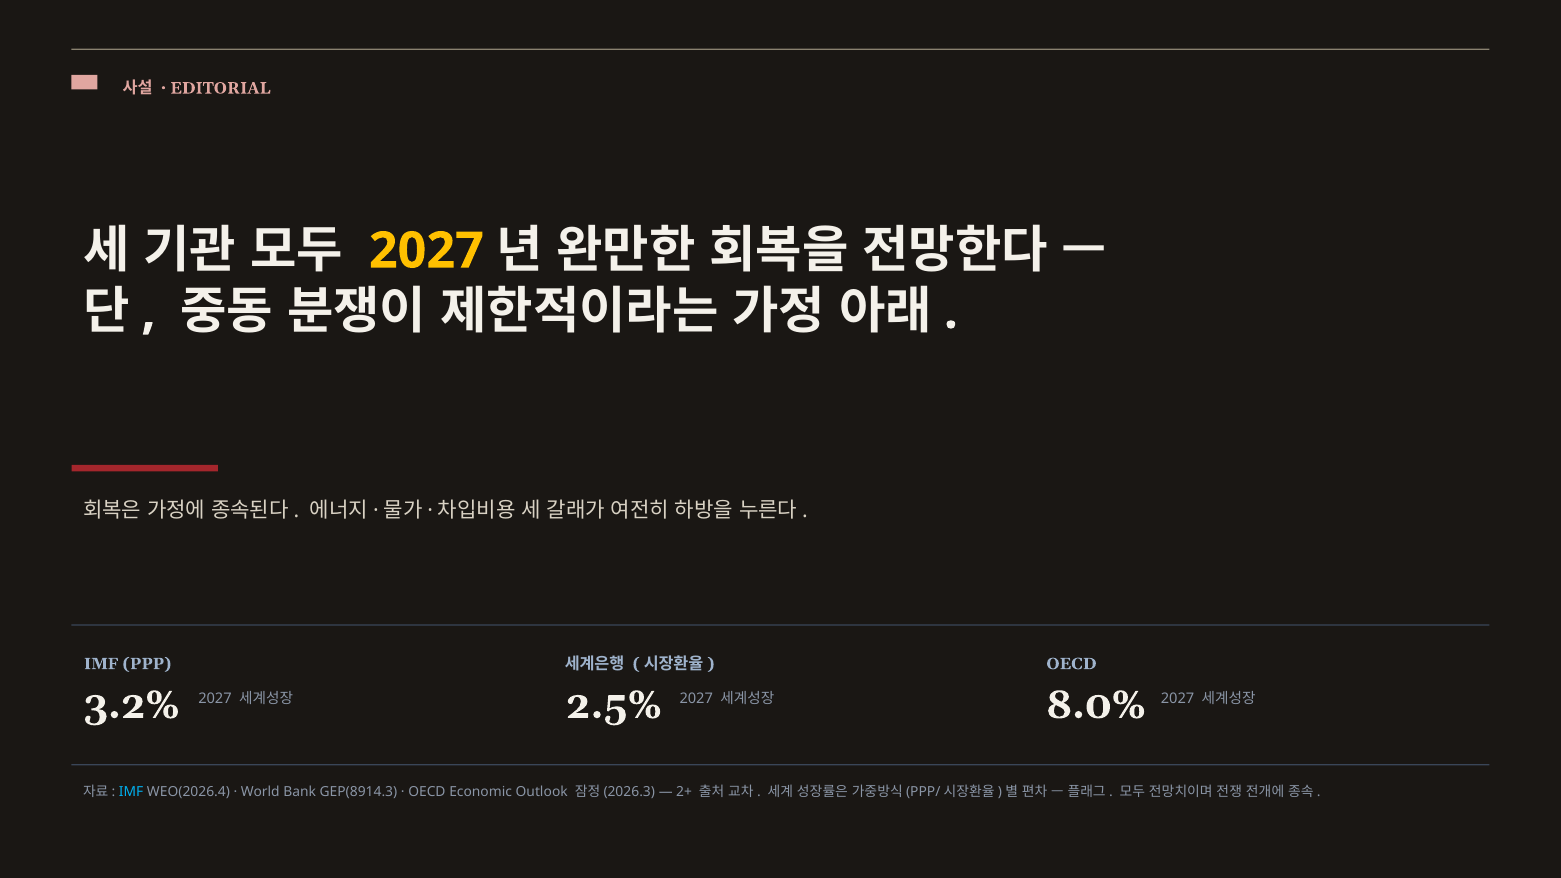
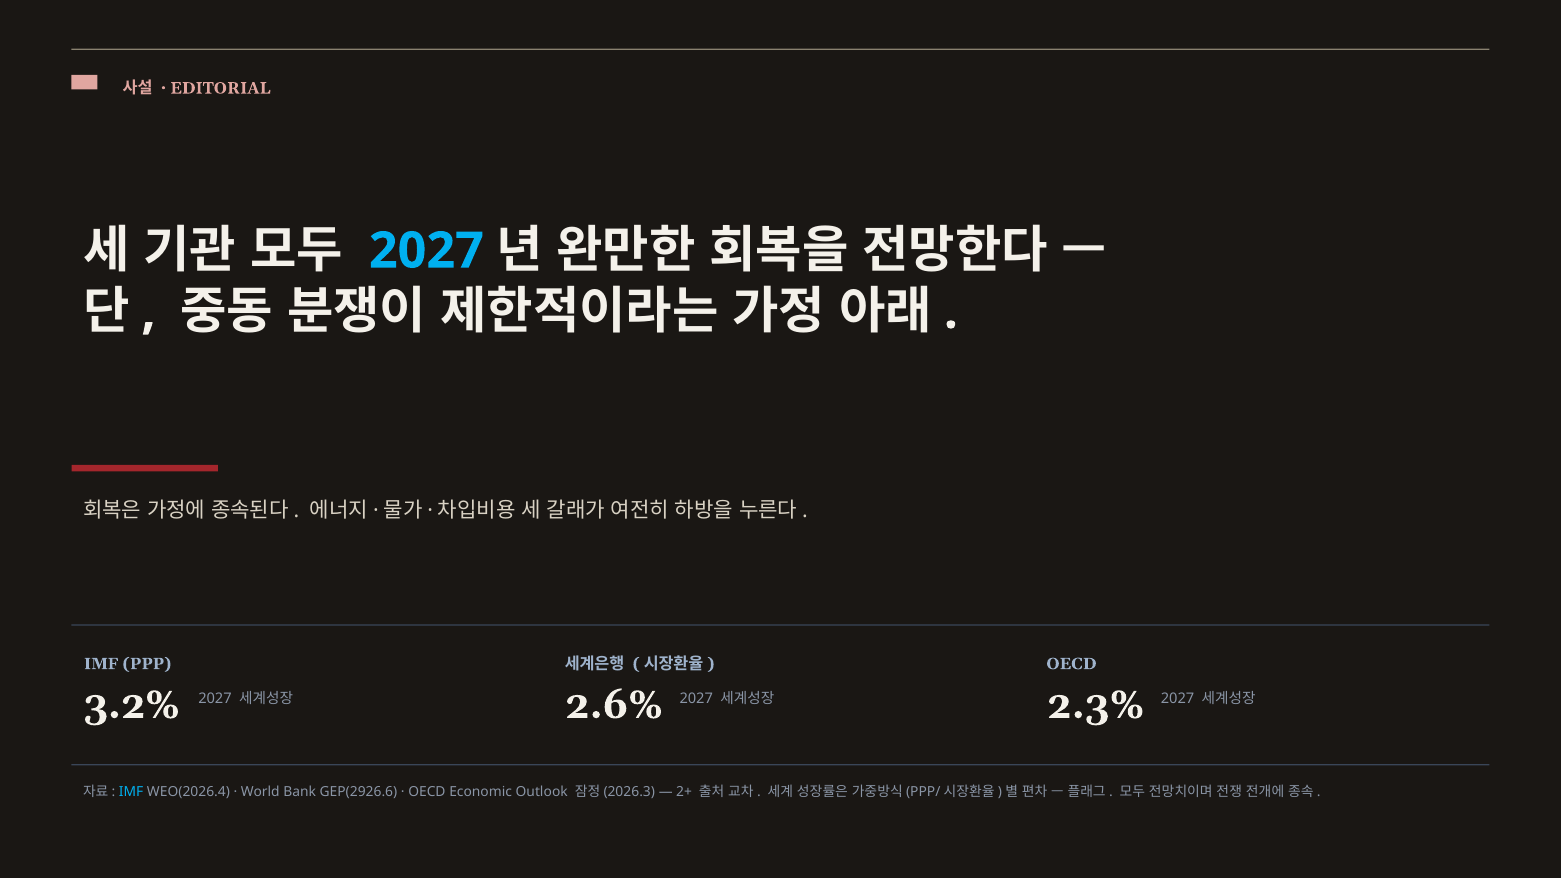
2027 at (426, 251) colour: yellow -> light blue
2.5%: 2.5% -> 2.6%
8.0%: 8.0% -> 2.3%
GEP(8914.3: GEP(8914.3 -> GEP(2926.6
